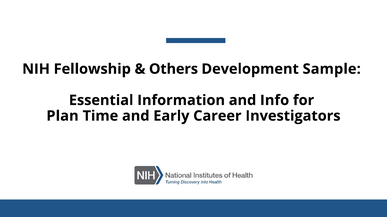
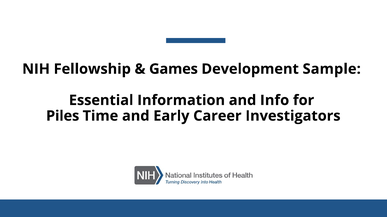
Others: Others -> Games
Plan: Plan -> Piles
